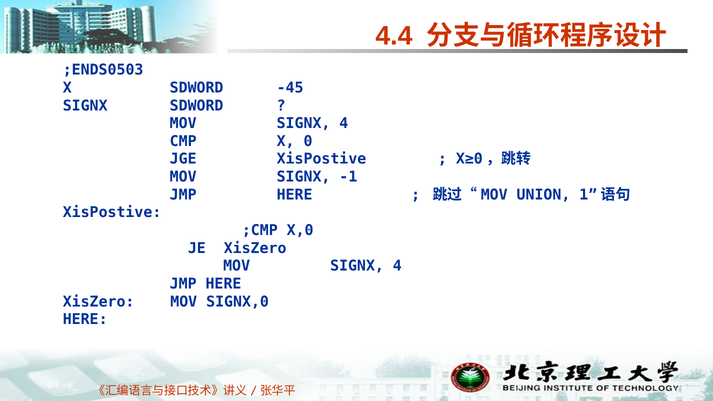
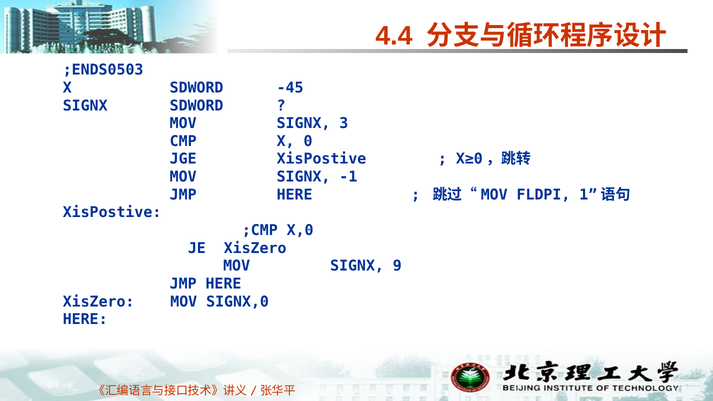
4 at (344, 123): 4 -> 3
UNION: UNION -> FLDPI
4 at (397, 266): 4 -> 9
